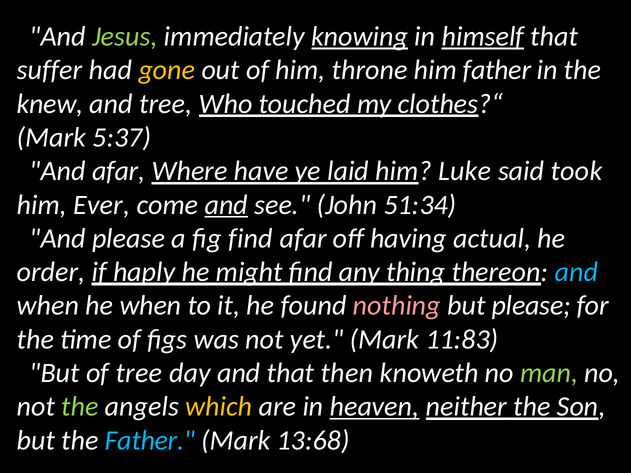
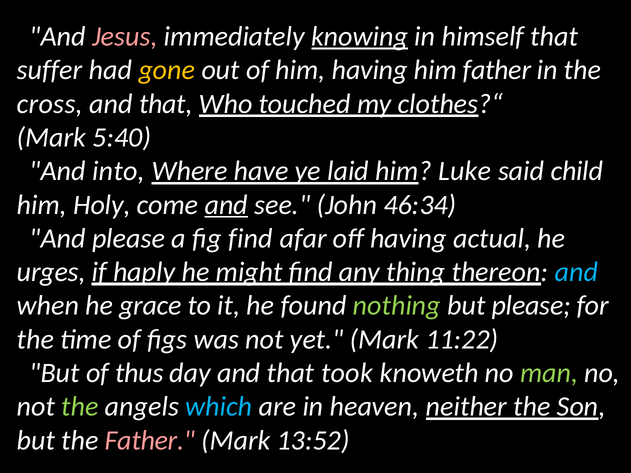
Jesus colour: light green -> pink
himself underline: present -> none
him throne: throne -> having
knew: knew -> cross
tree at (166, 104): tree -> that
5:37: 5:37 -> 5:40
And afar: afar -> into
took: took -> child
Ever: Ever -> Holy
51:34: 51:34 -> 46:34
order: order -> urges
he when: when -> grace
nothing colour: pink -> light green
11:83: 11:83 -> 11:22
of tree: tree -> thus
then: then -> took
which colour: yellow -> light blue
heaven underline: present -> none
Father at (150, 440) colour: light blue -> pink
13:68: 13:68 -> 13:52
